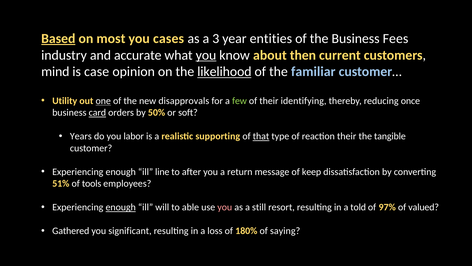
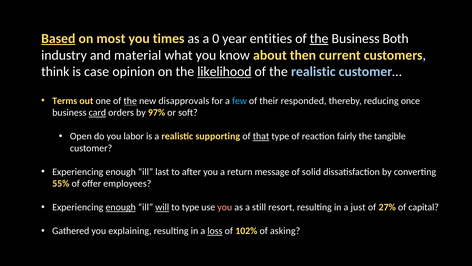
cases: cases -> times
3: 3 -> 0
the at (319, 39) underline: none -> present
Fees: Fees -> Both
accurate: accurate -> material
you at (206, 55) underline: present -> none
mind: mind -> think
the familiar: familiar -> realistic
Utility: Utility -> Terms
one underline: present -> none
the at (130, 101) underline: none -> present
few colour: light green -> light blue
identifying: identifying -> responded
50%: 50% -> 97%
Years: Years -> Open
reaction their: their -> fairly
line: line -> last
keep: keep -> solid
51%: 51% -> 55%
tools: tools -> offer
will underline: none -> present
to able: able -> type
told: told -> just
97%: 97% -> 27%
valued: valued -> capital
significant: significant -> explaining
loss underline: none -> present
180%: 180% -> 102%
saying: saying -> asking
